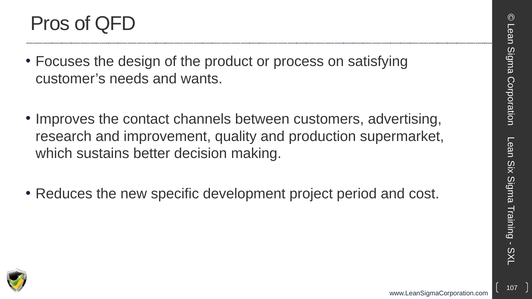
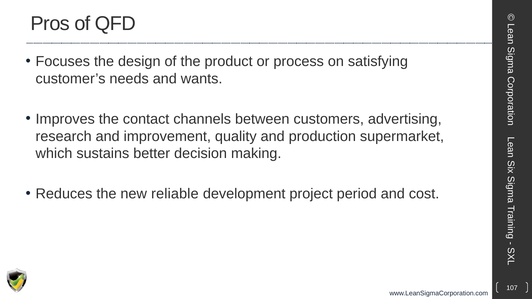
specific: specific -> reliable
